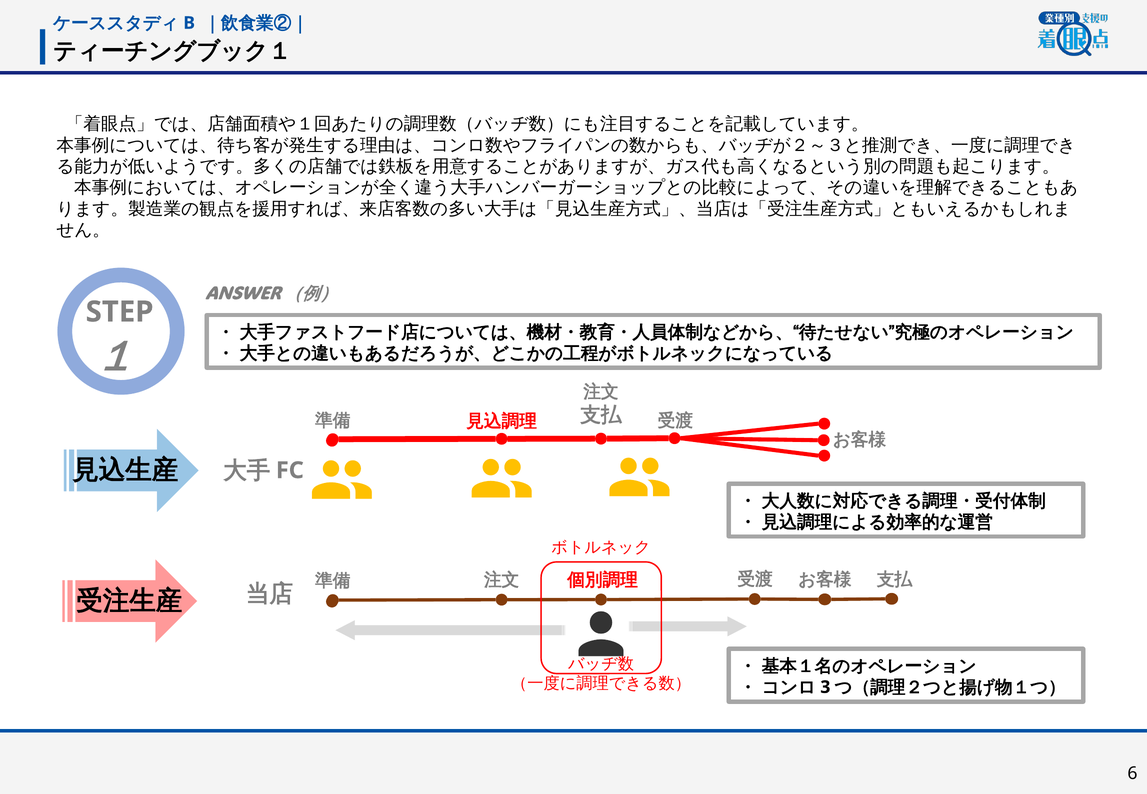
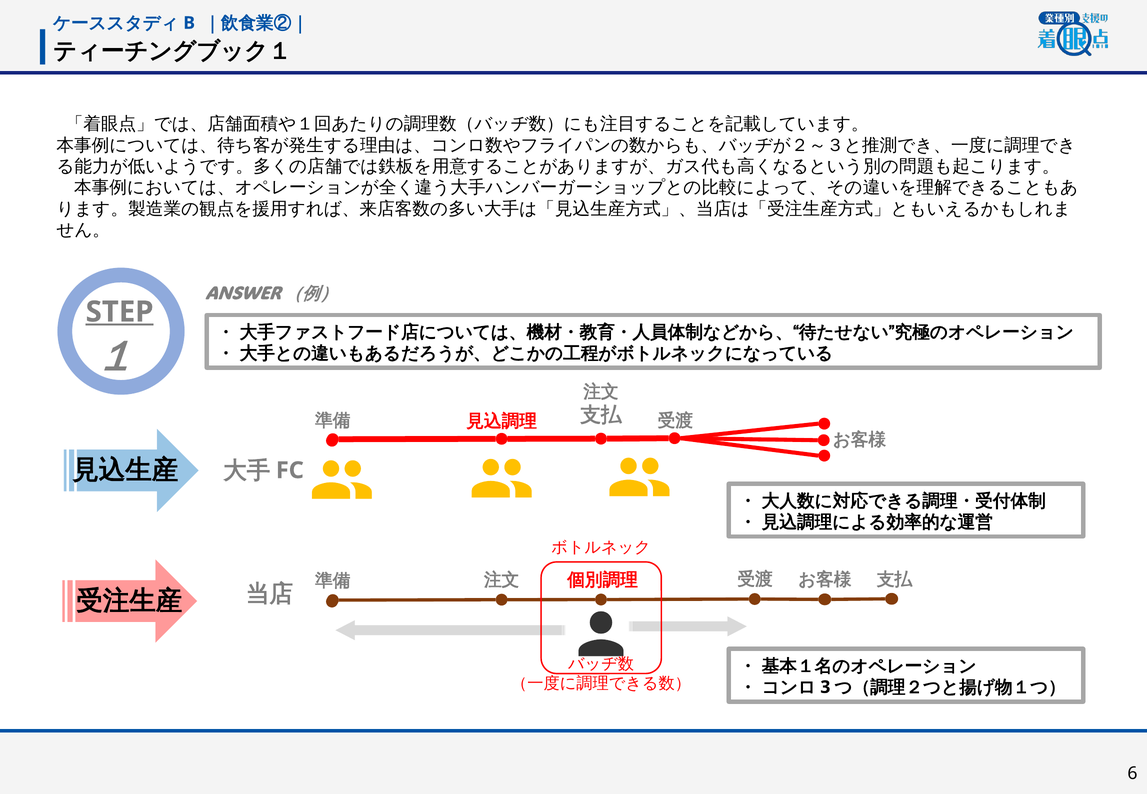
STEP underline: none -> present
